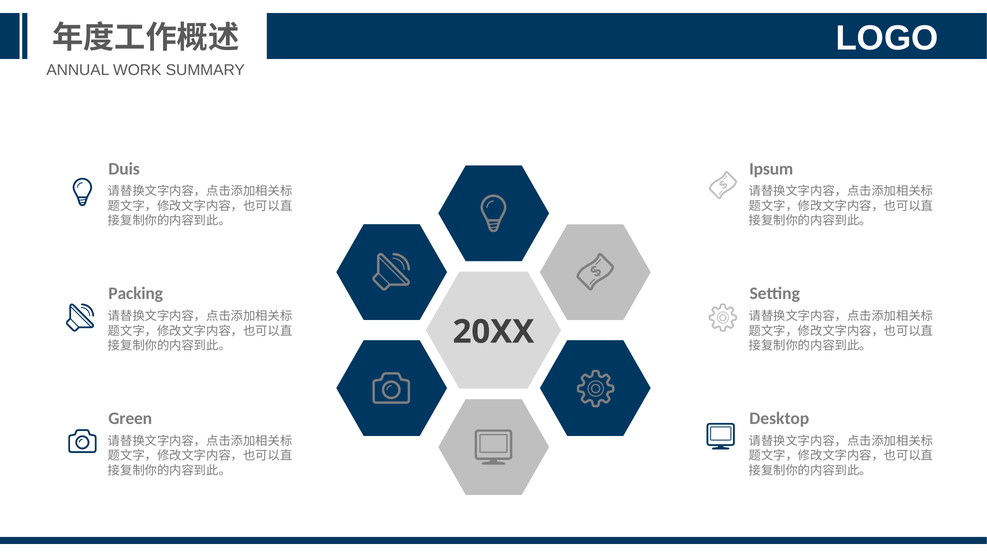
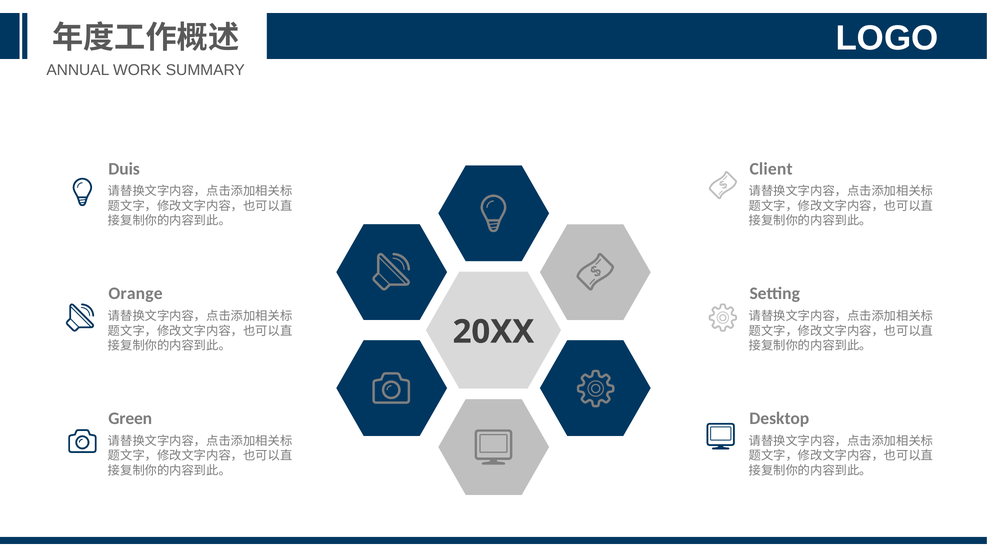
Ipsum: Ipsum -> Client
Packing: Packing -> Orange
